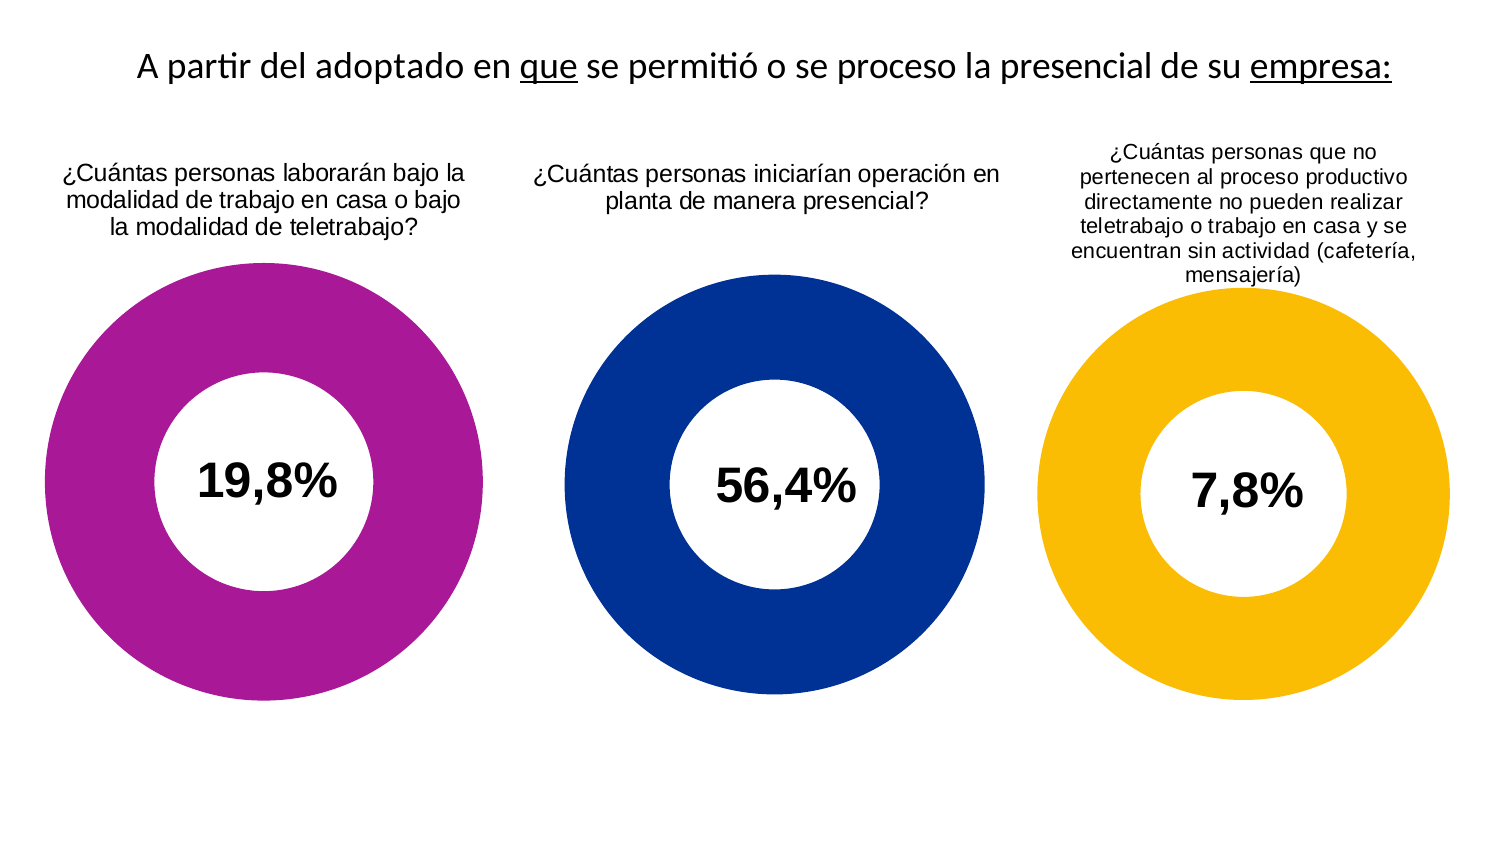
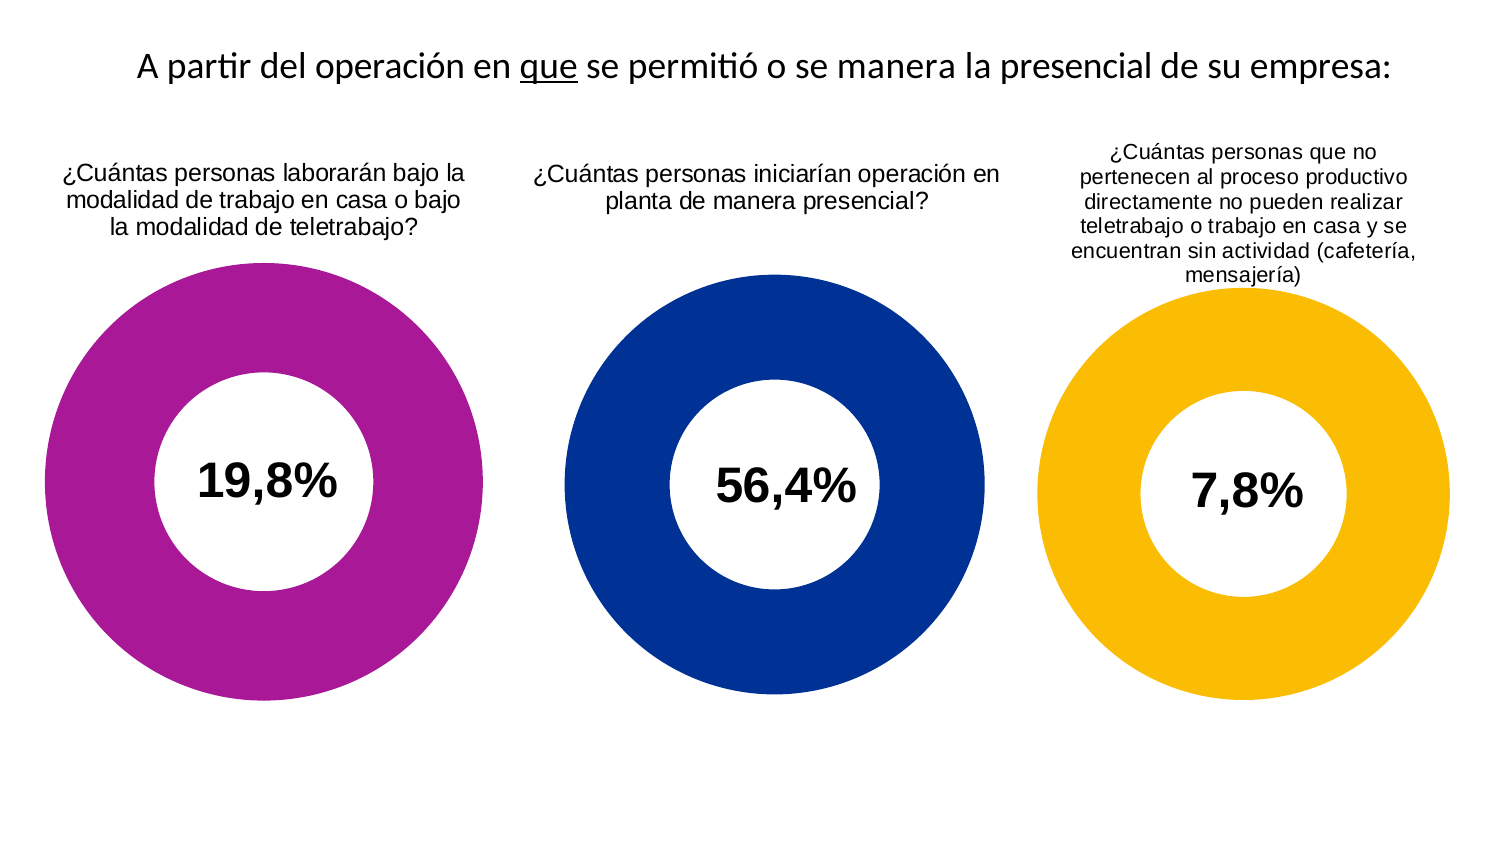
del adoptado: adoptado -> operación
se proceso: proceso -> manera
empresa underline: present -> none
